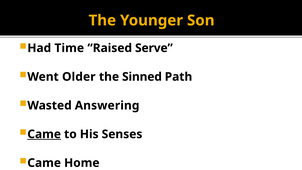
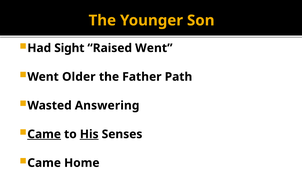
Time: Time -> Sight
Raised Serve: Serve -> Went
Sinned: Sinned -> Father
His underline: none -> present
